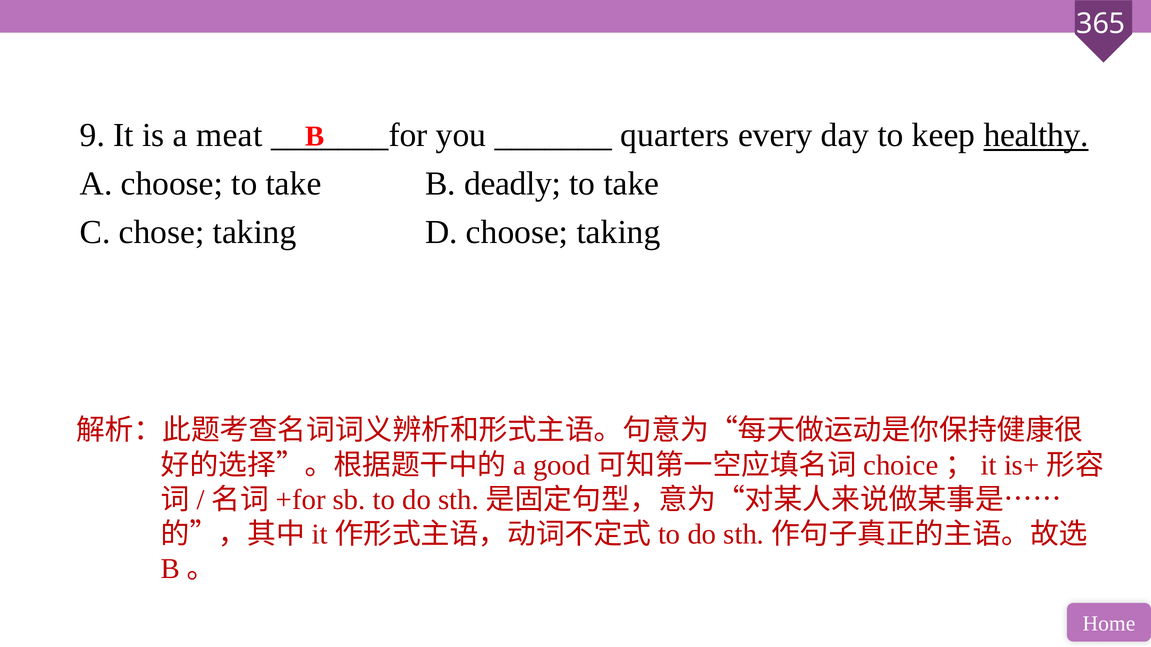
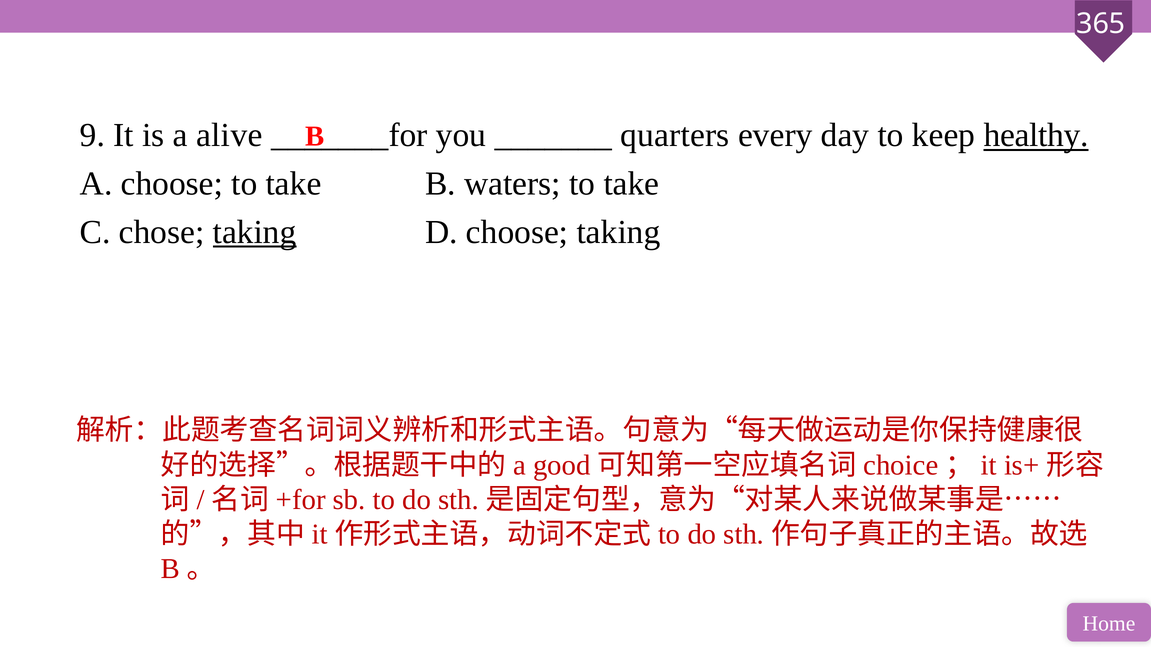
meat: meat -> alive
deadly: deadly -> waters
taking at (255, 232) underline: none -> present
